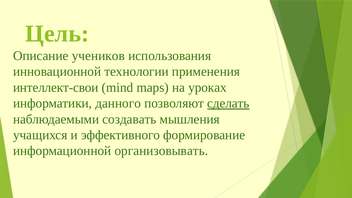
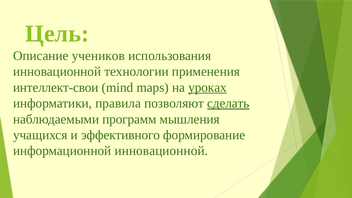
уроках underline: none -> present
данного: данного -> правила
создавать: создавать -> программ
информационной организовывать: организовывать -> инновационной
